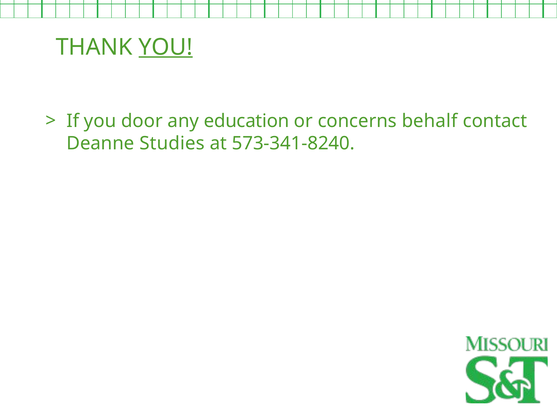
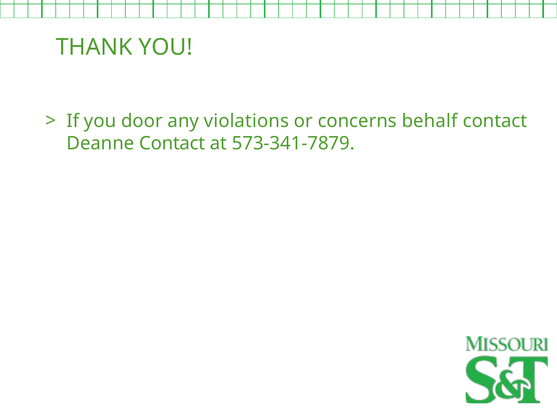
YOU at (166, 47) underline: present -> none
education: education -> violations
Deanne Studies: Studies -> Contact
573-341-8240: 573-341-8240 -> 573-341-7879
